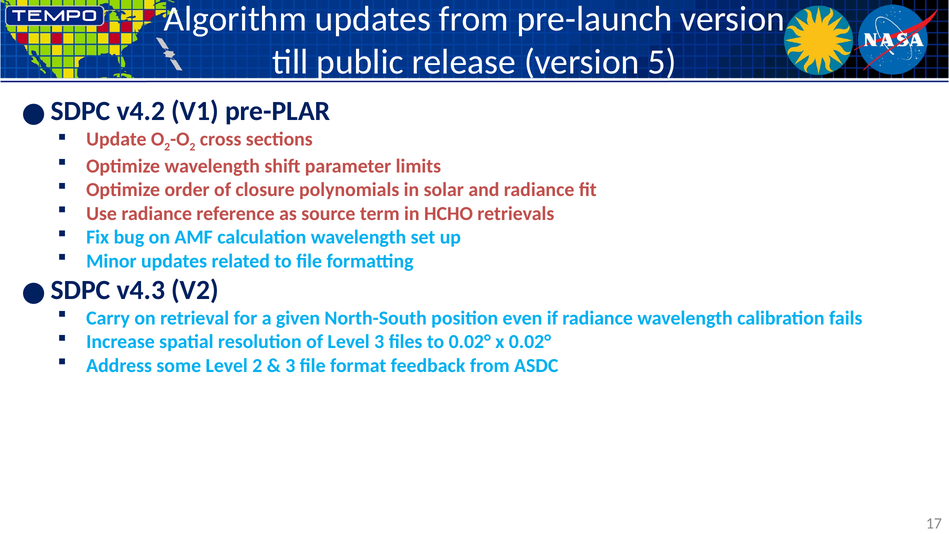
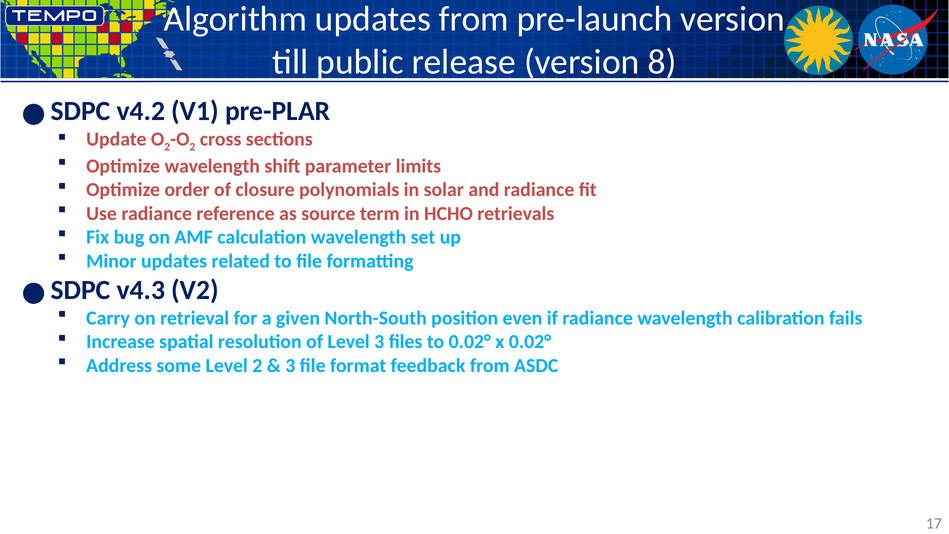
5: 5 -> 8
